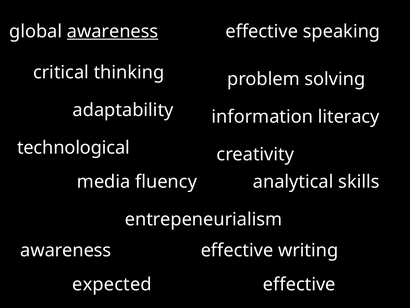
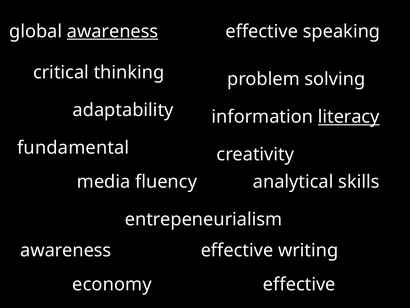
literacy underline: none -> present
technological: technological -> fundamental
expected: expected -> economy
